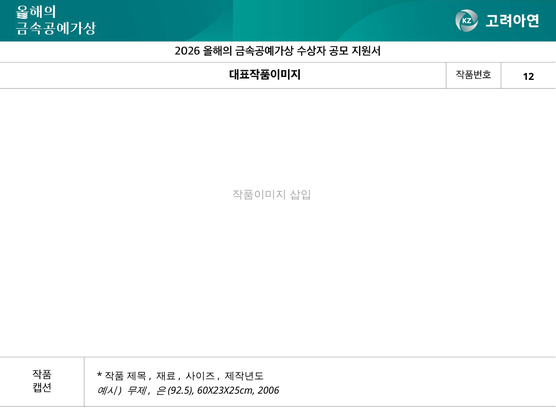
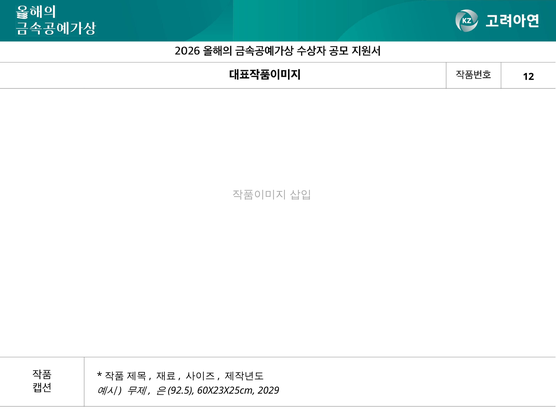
2006: 2006 -> 2029
